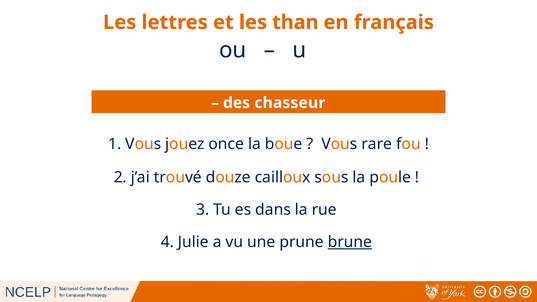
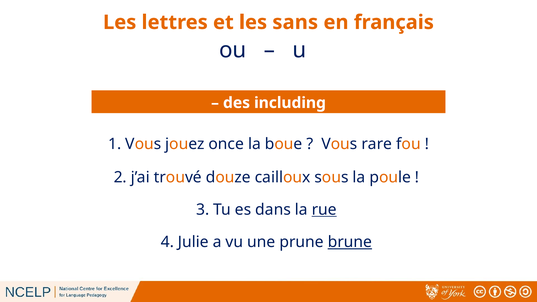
than: than -> sans
chasseur: chasseur -> including
rue underline: none -> present
